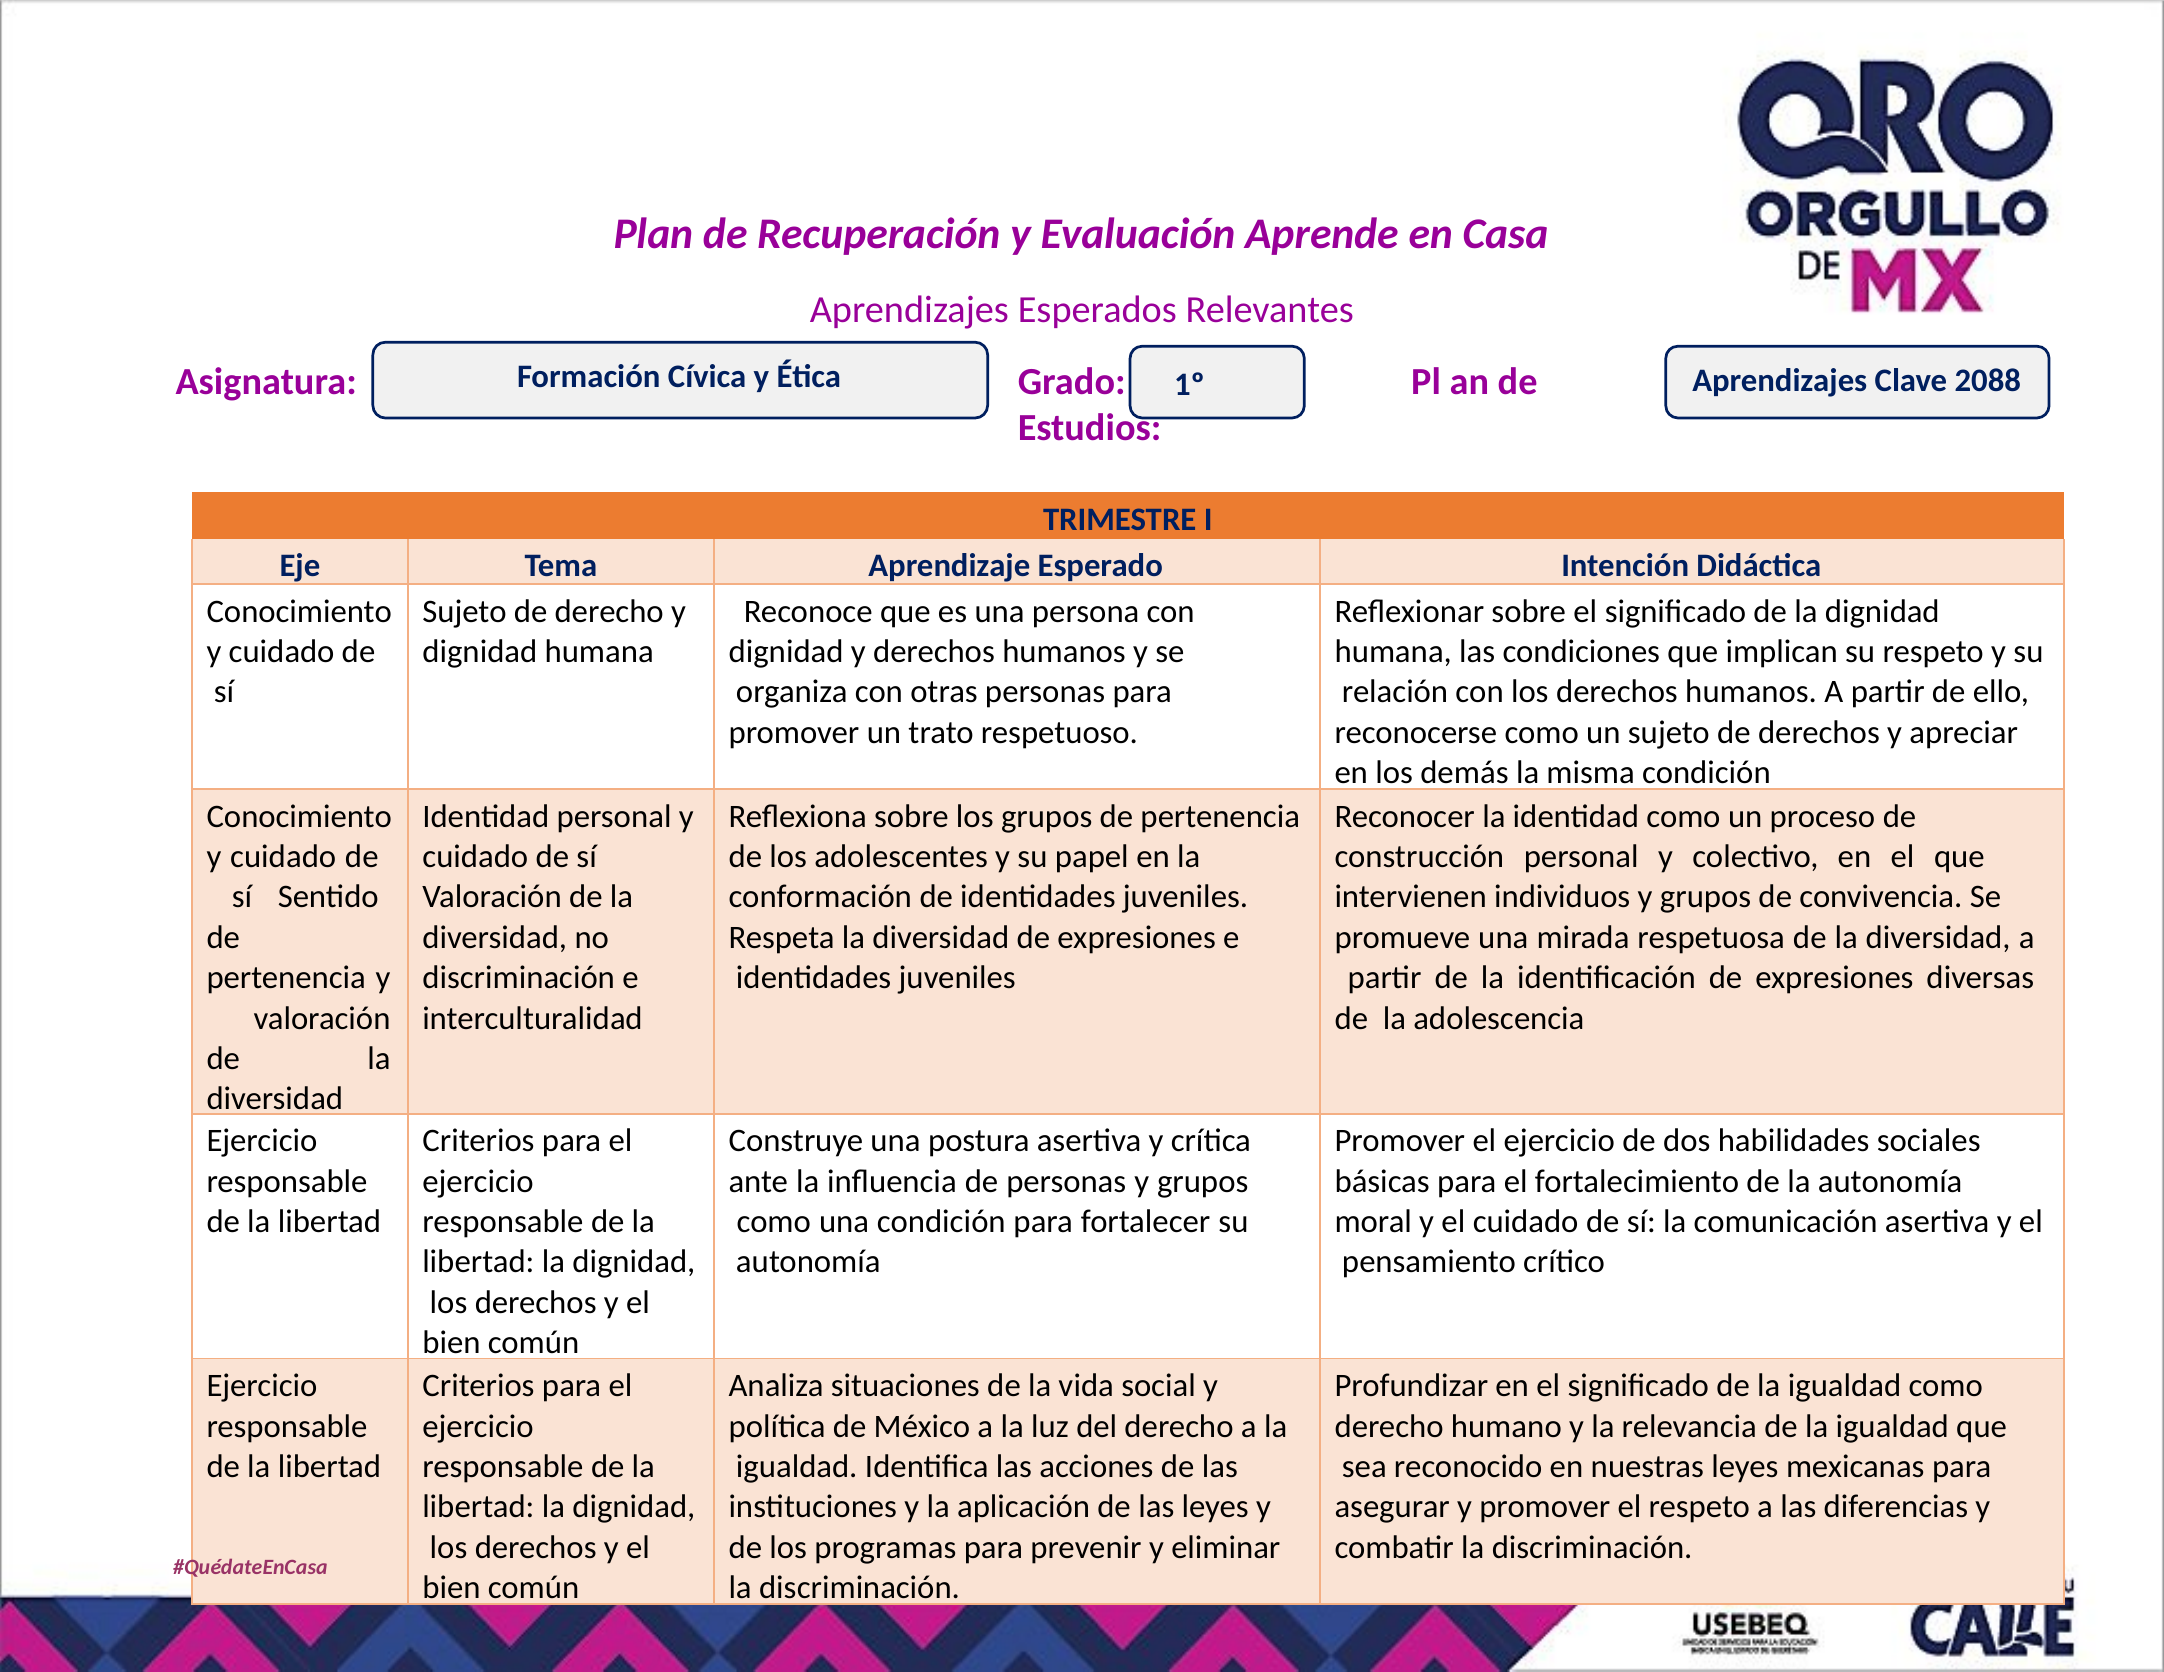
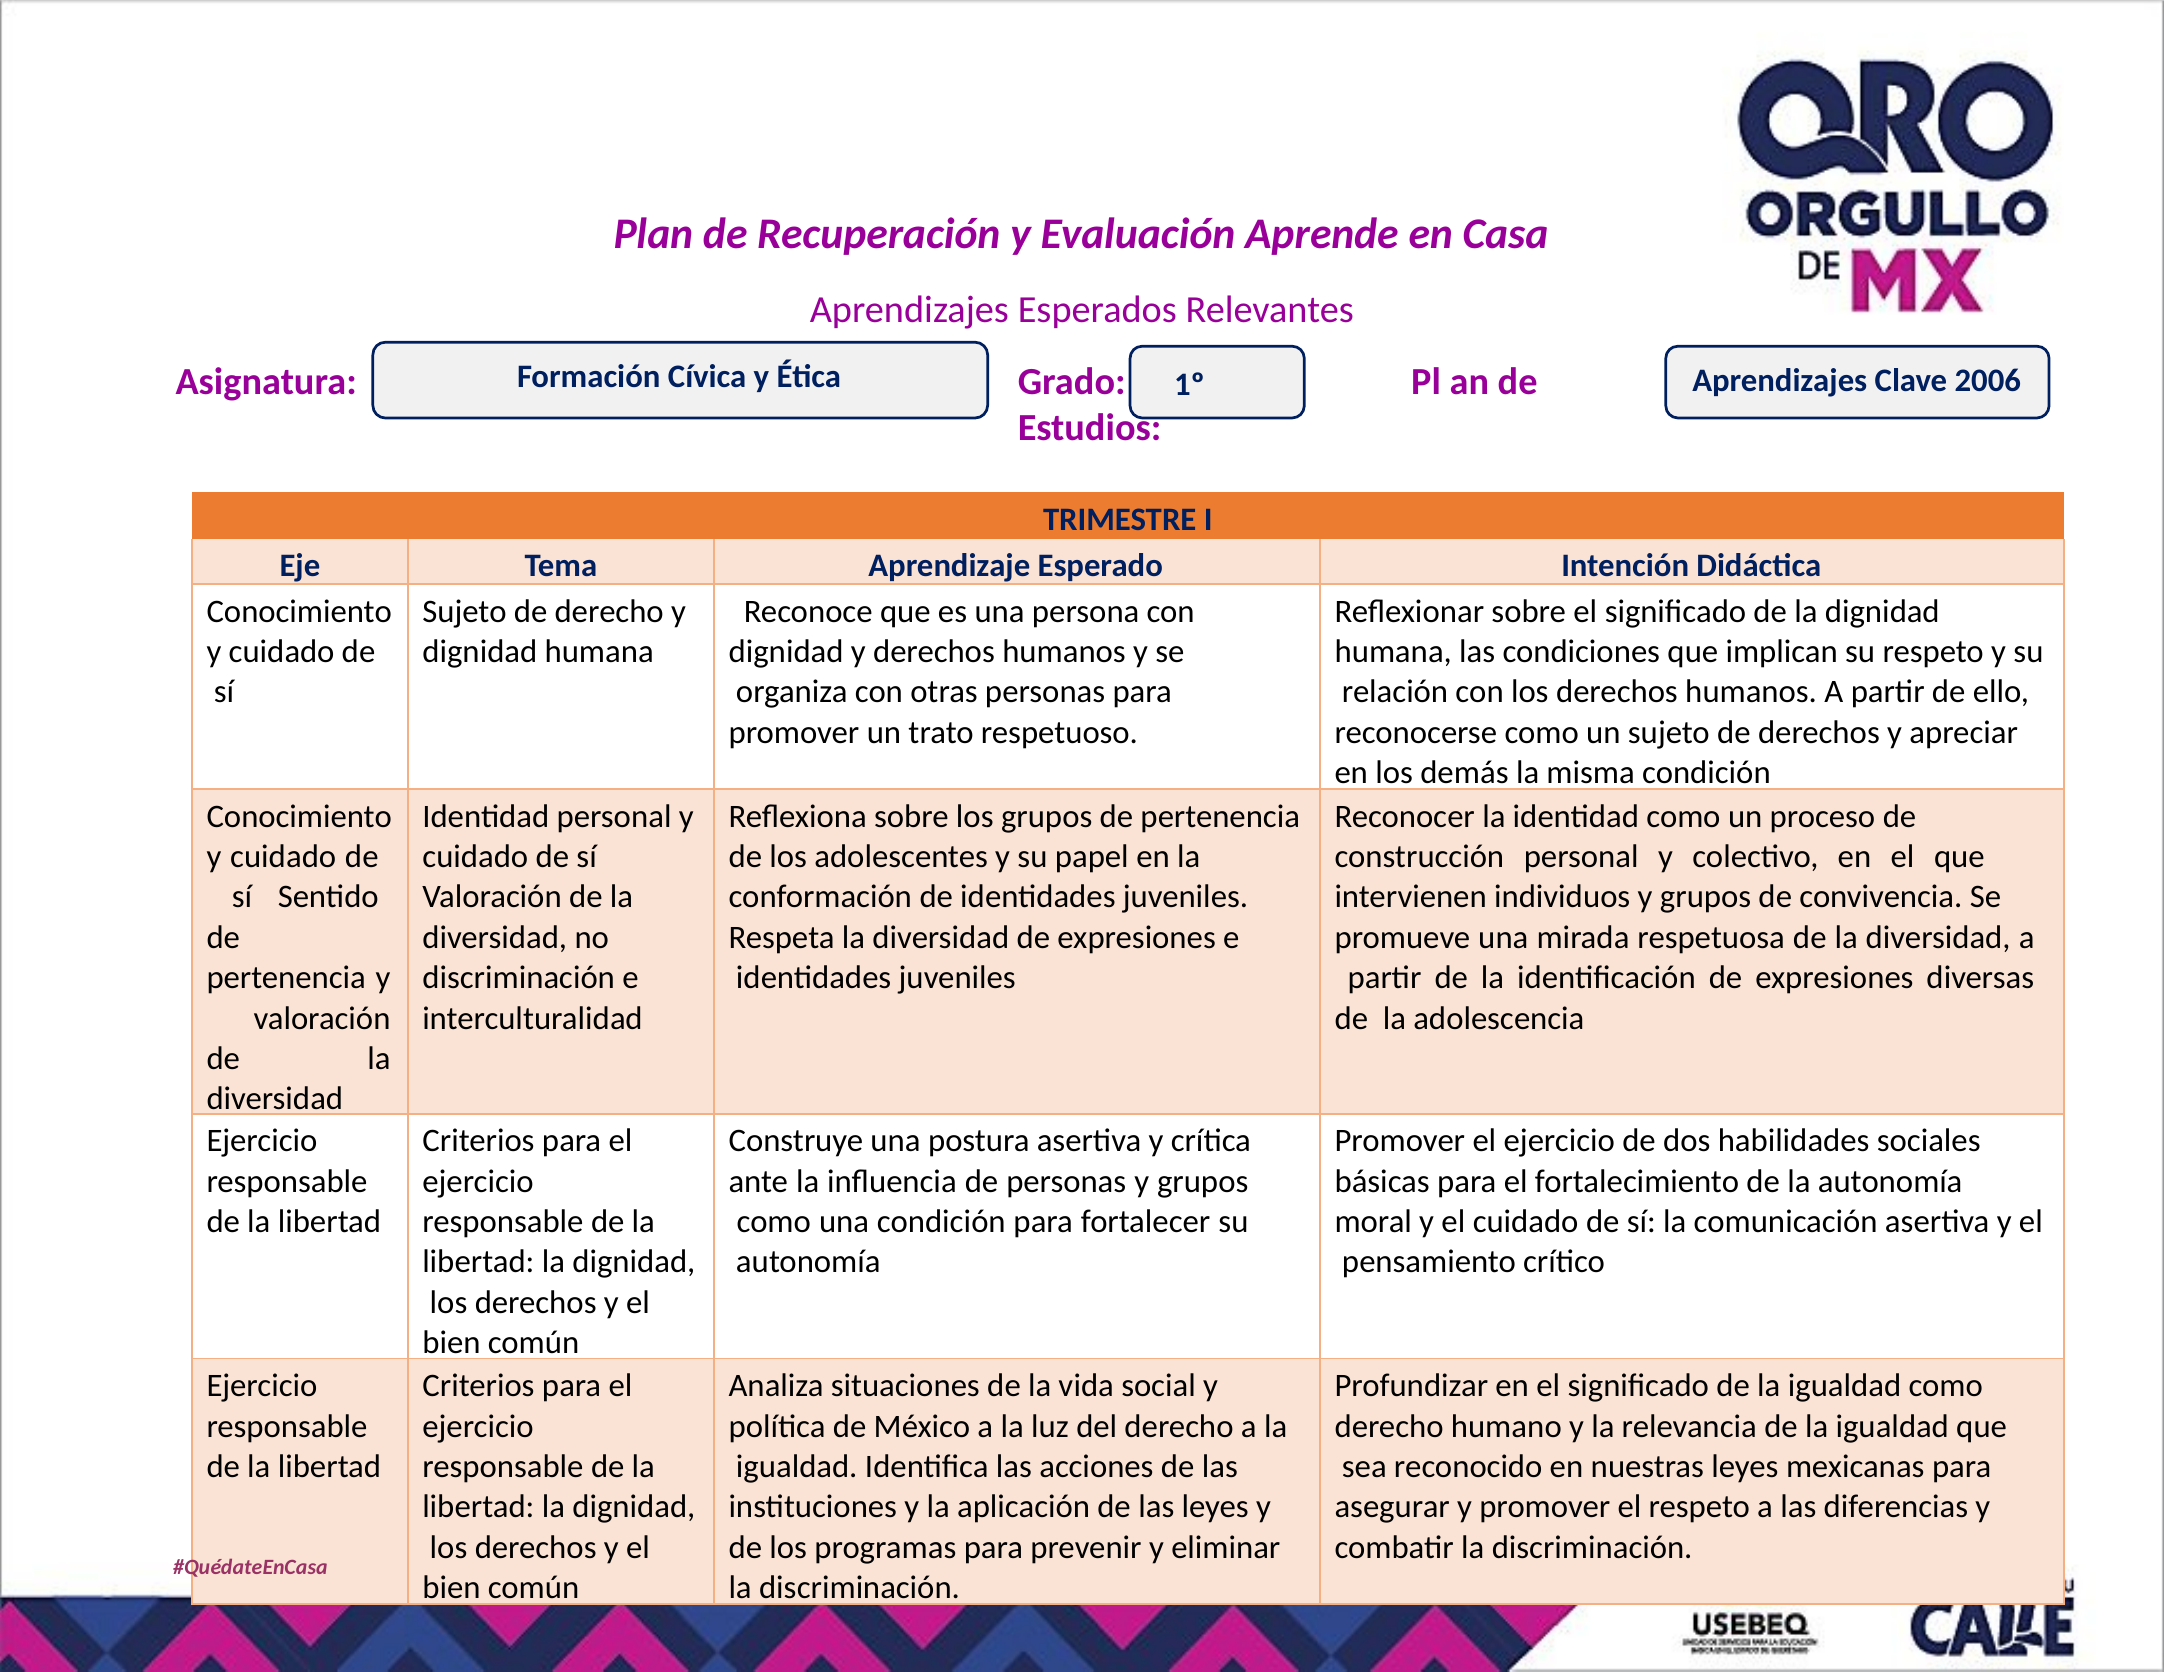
2088: 2088 -> 2006
